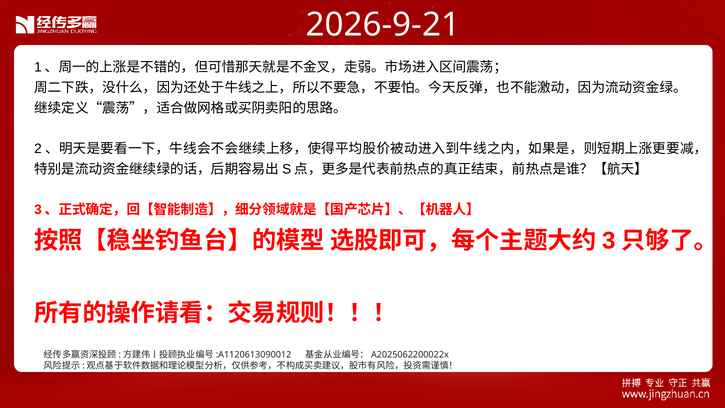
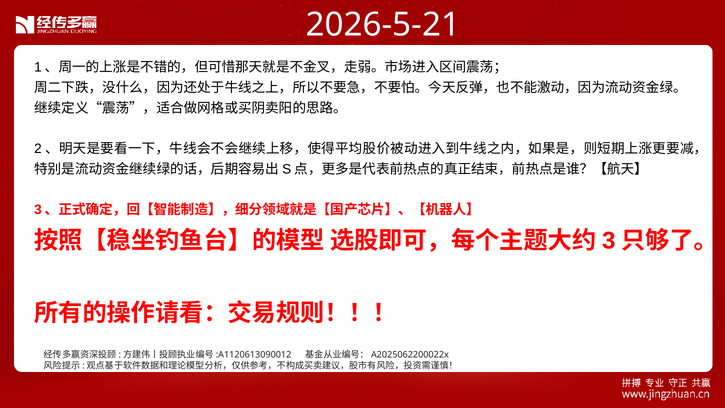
2026-9-21: 2026-9-21 -> 2026-5-21
